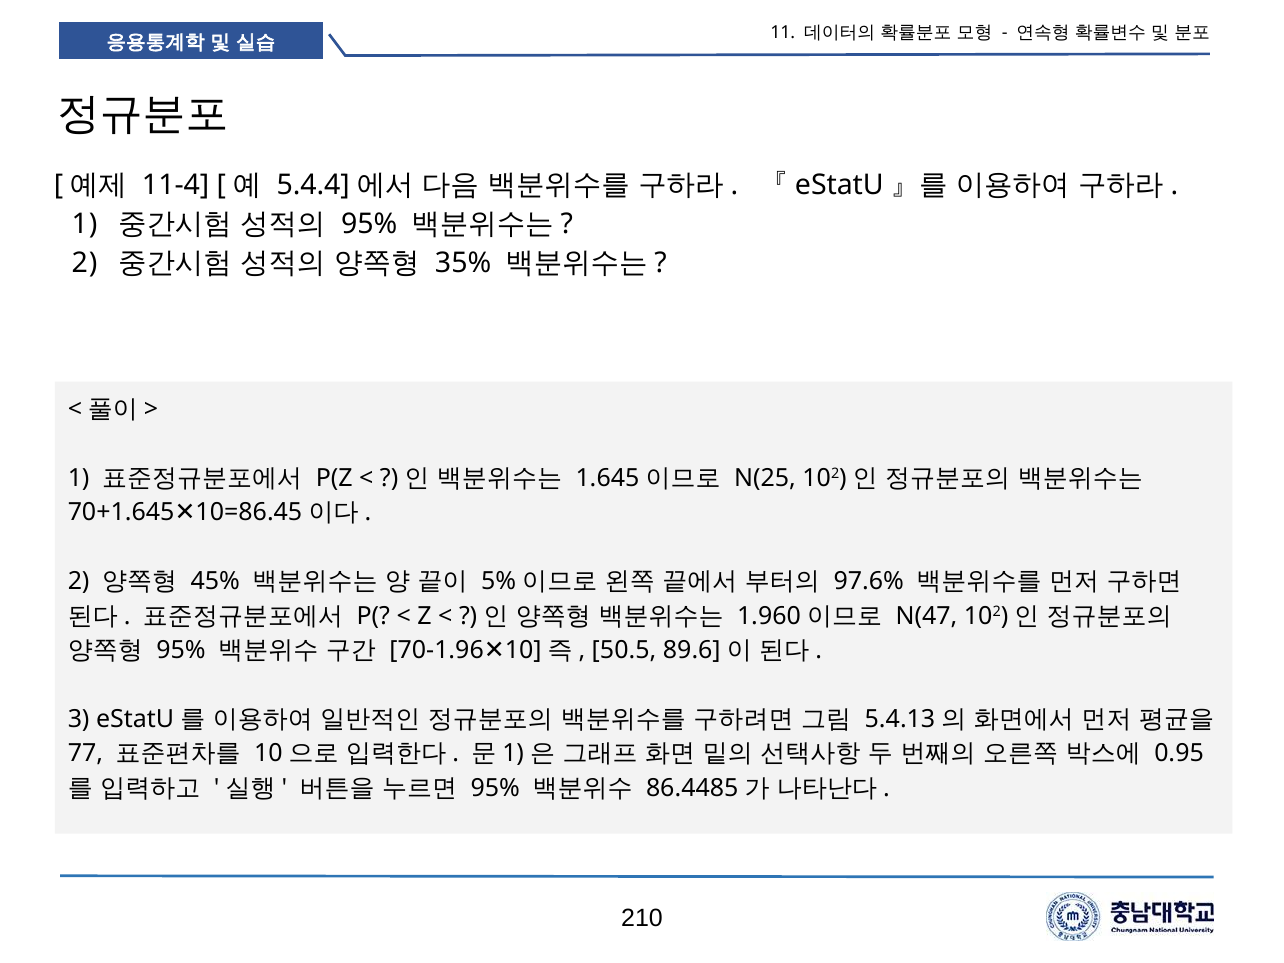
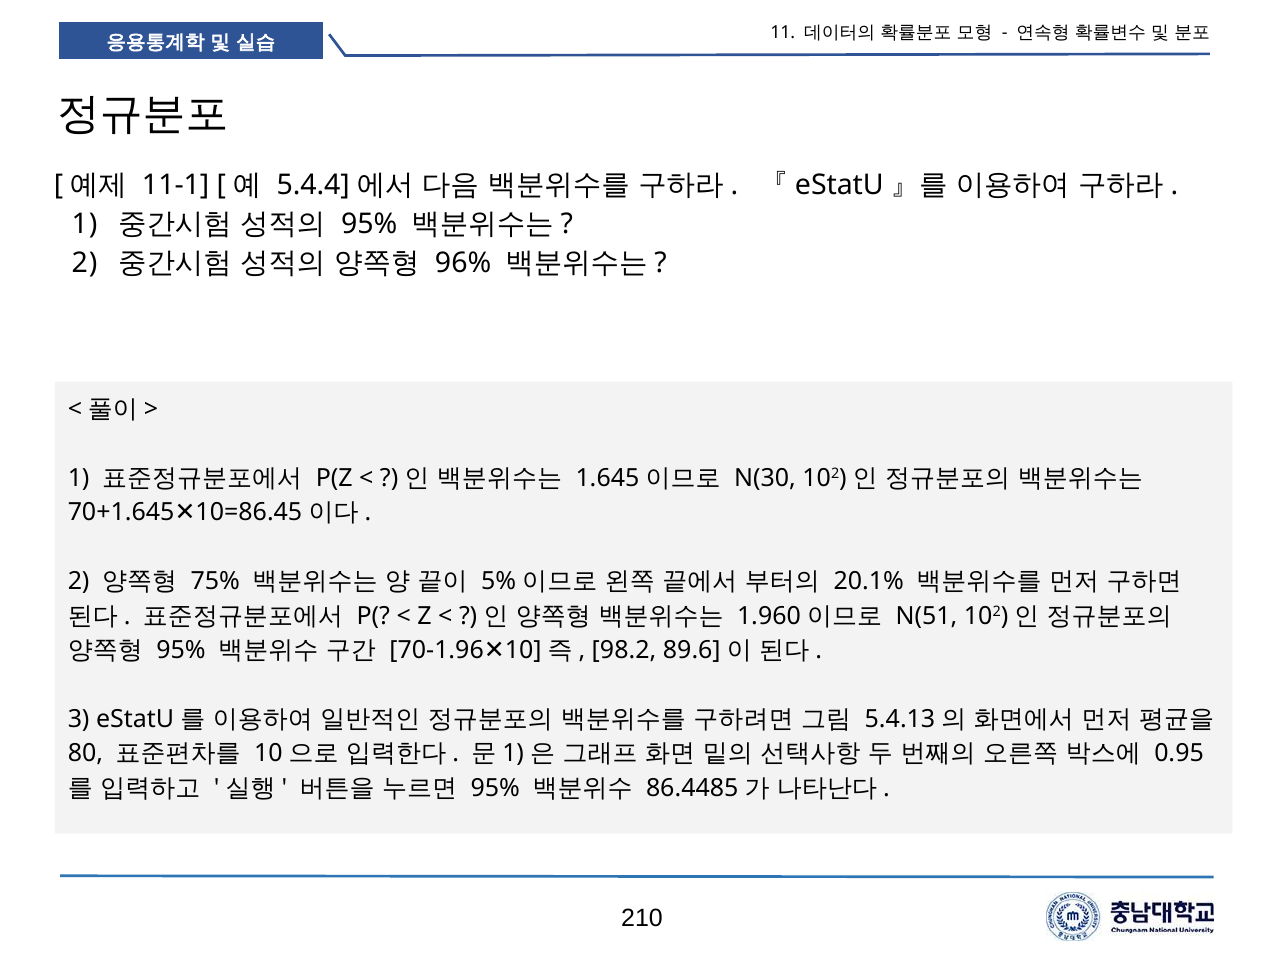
11-4: 11-4 -> 11-1
35%: 35% -> 96%
N(25: N(25 -> N(30
45%: 45% -> 75%
97.6%: 97.6% -> 20.1%
N(47: N(47 -> N(51
50.5: 50.5 -> 98.2
77: 77 -> 80
